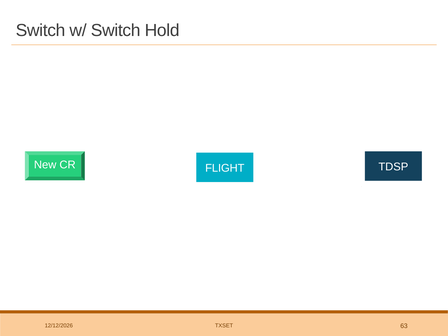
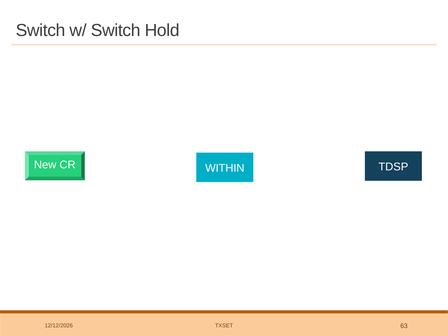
FLIGHT: FLIGHT -> WITHIN
